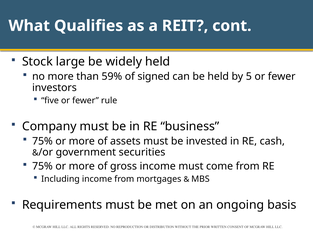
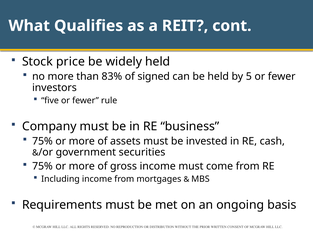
large: large -> price
59%: 59% -> 83%
